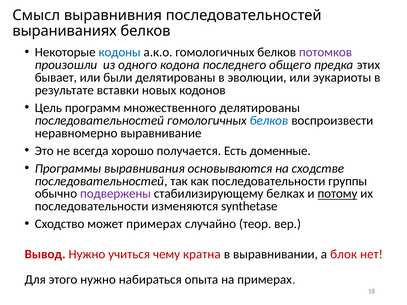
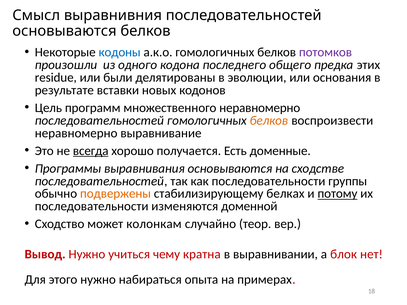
выраниваниях at (65, 31): выраниваниях -> основываются
бывает: бывает -> residue
эукариоты: эукариоты -> основания
множественного делятированы: делятированы -> неравномерно
белков at (269, 121) colour: blue -> orange
всегда underline: none -> present
подвержены colour: purple -> orange
synthetase: synthetase -> доменной
может примерах: примерах -> колонкам
